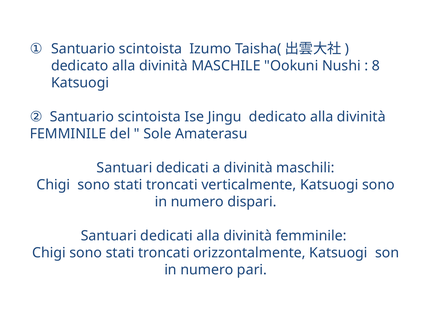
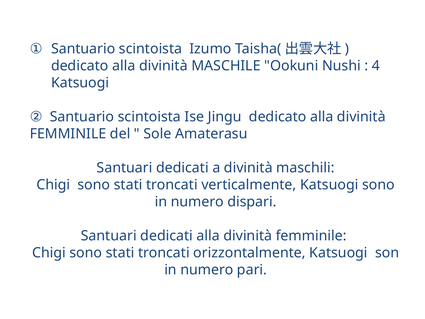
8: 8 -> 4
